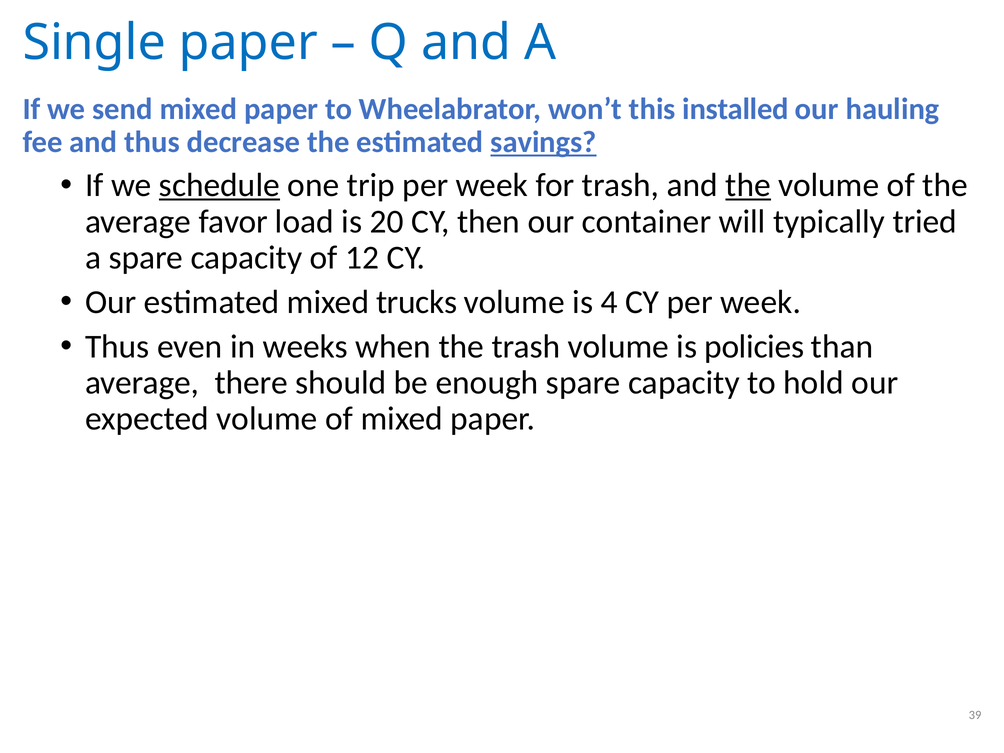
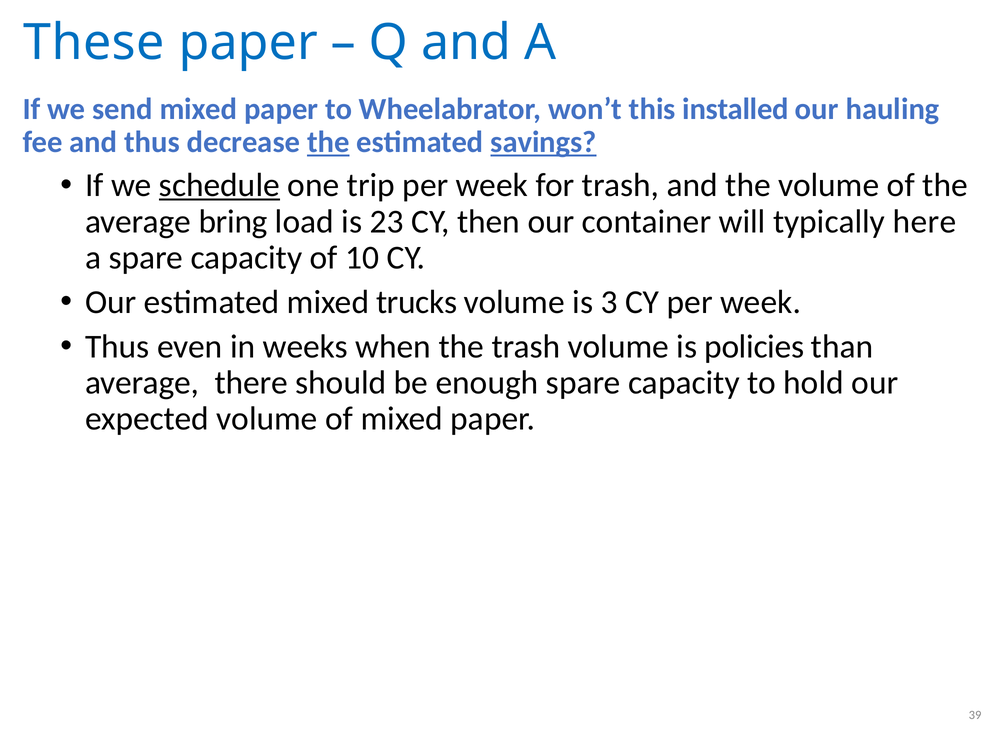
Single: Single -> These
the at (328, 142) underline: none -> present
the at (748, 185) underline: present -> none
favor: favor -> bring
20: 20 -> 23
tried: tried -> here
12: 12 -> 10
4: 4 -> 3
